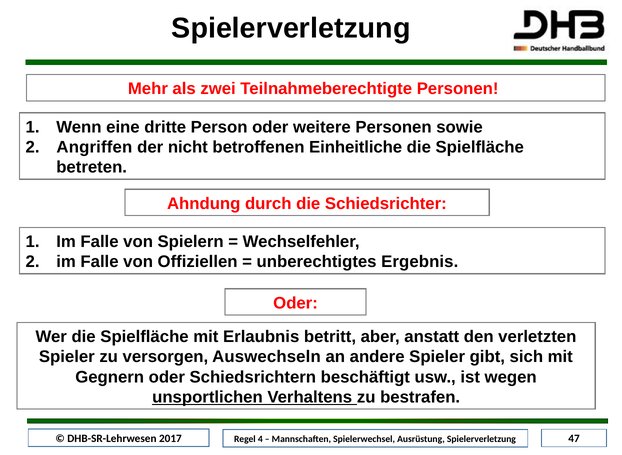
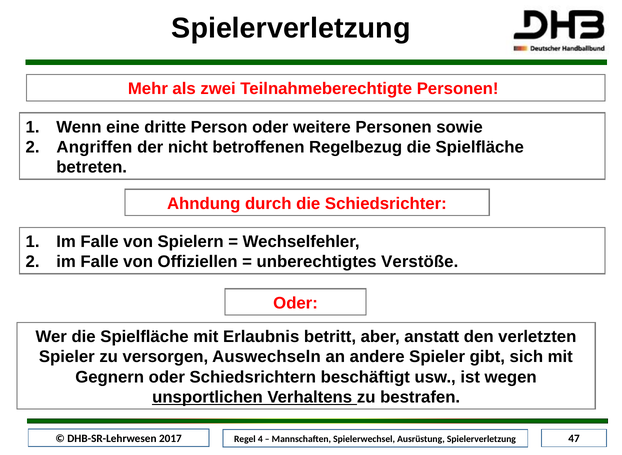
Einheitliche: Einheitliche -> Regelbezug
Ergebnis: Ergebnis -> Verstöße
